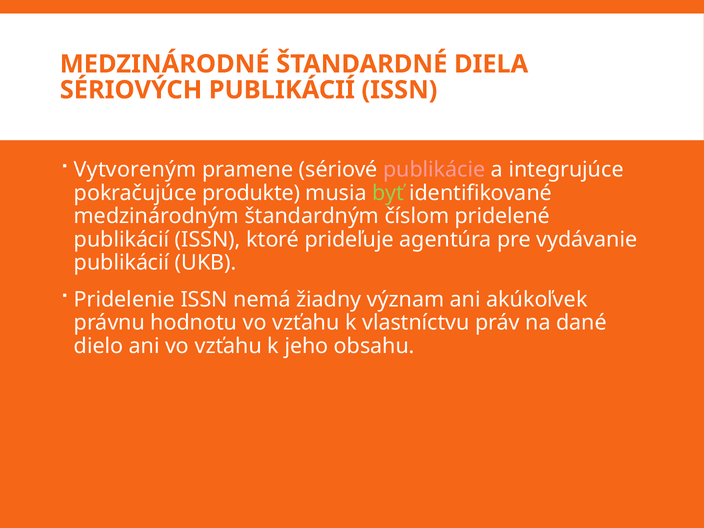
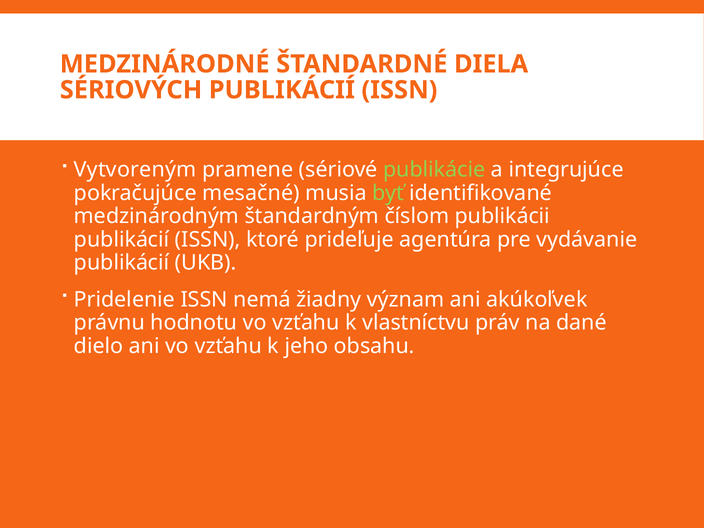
publikácie colour: pink -> light green
produkte: produkte -> mesačné
pridelené: pridelené -> publikácii
